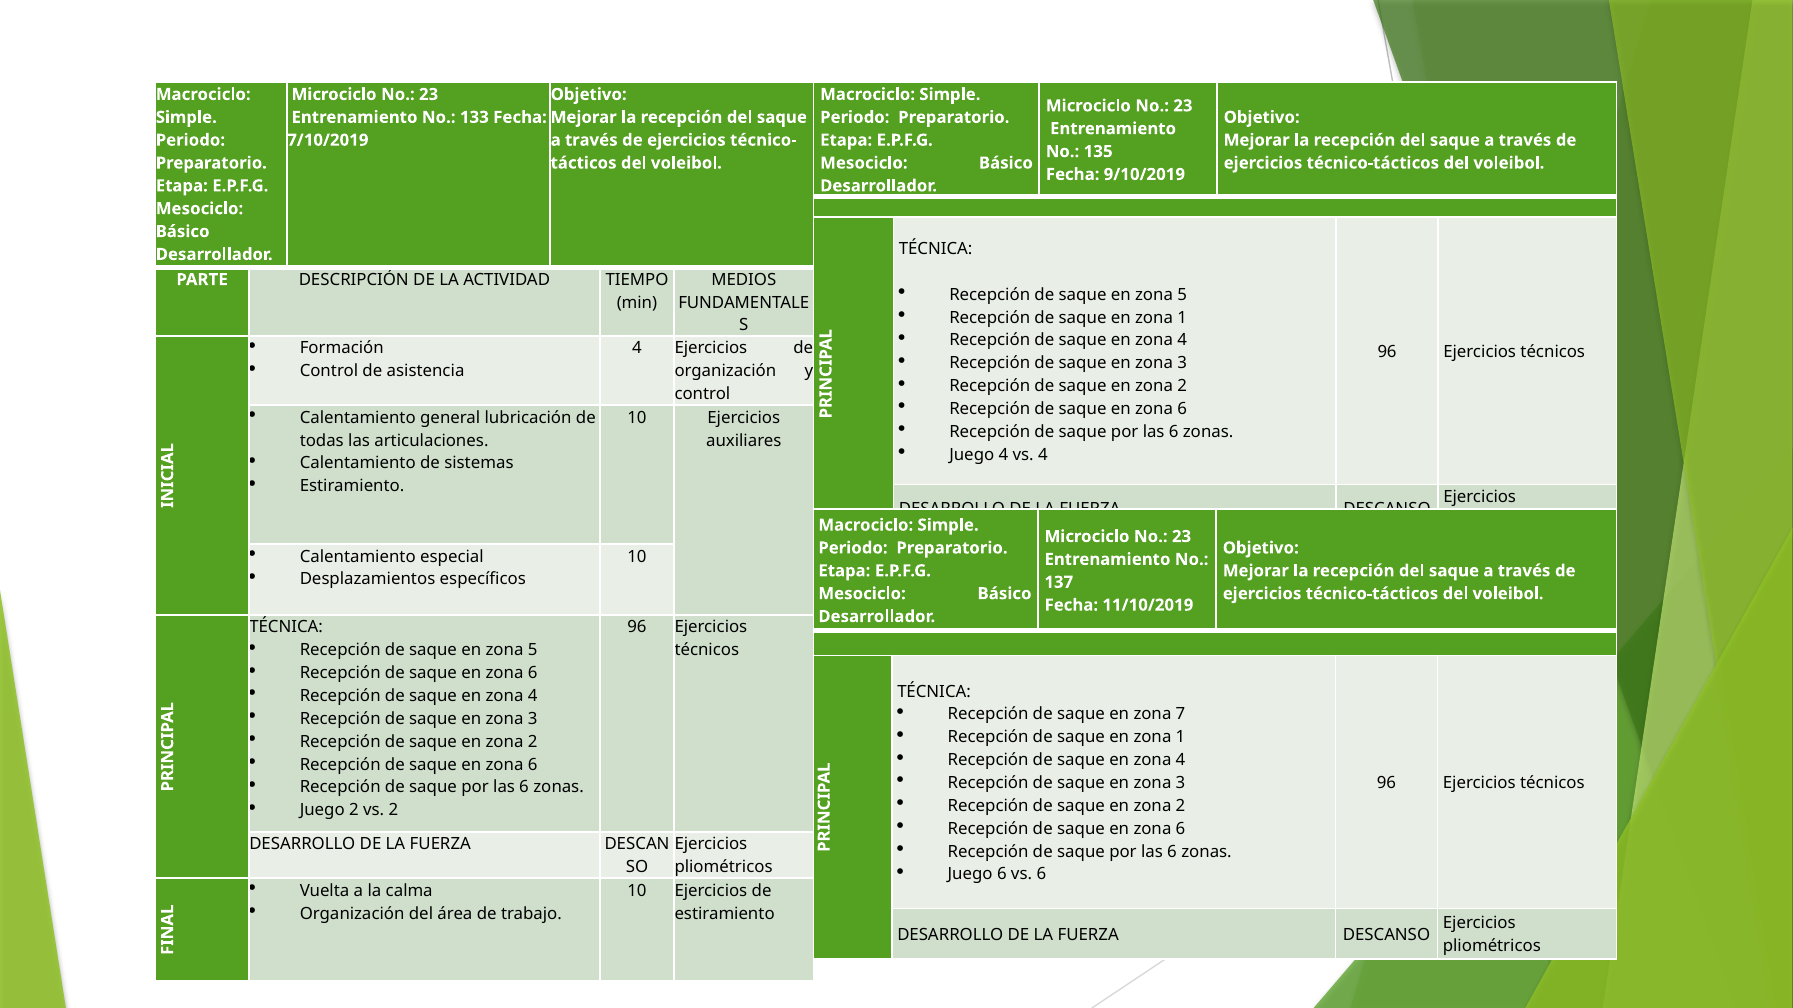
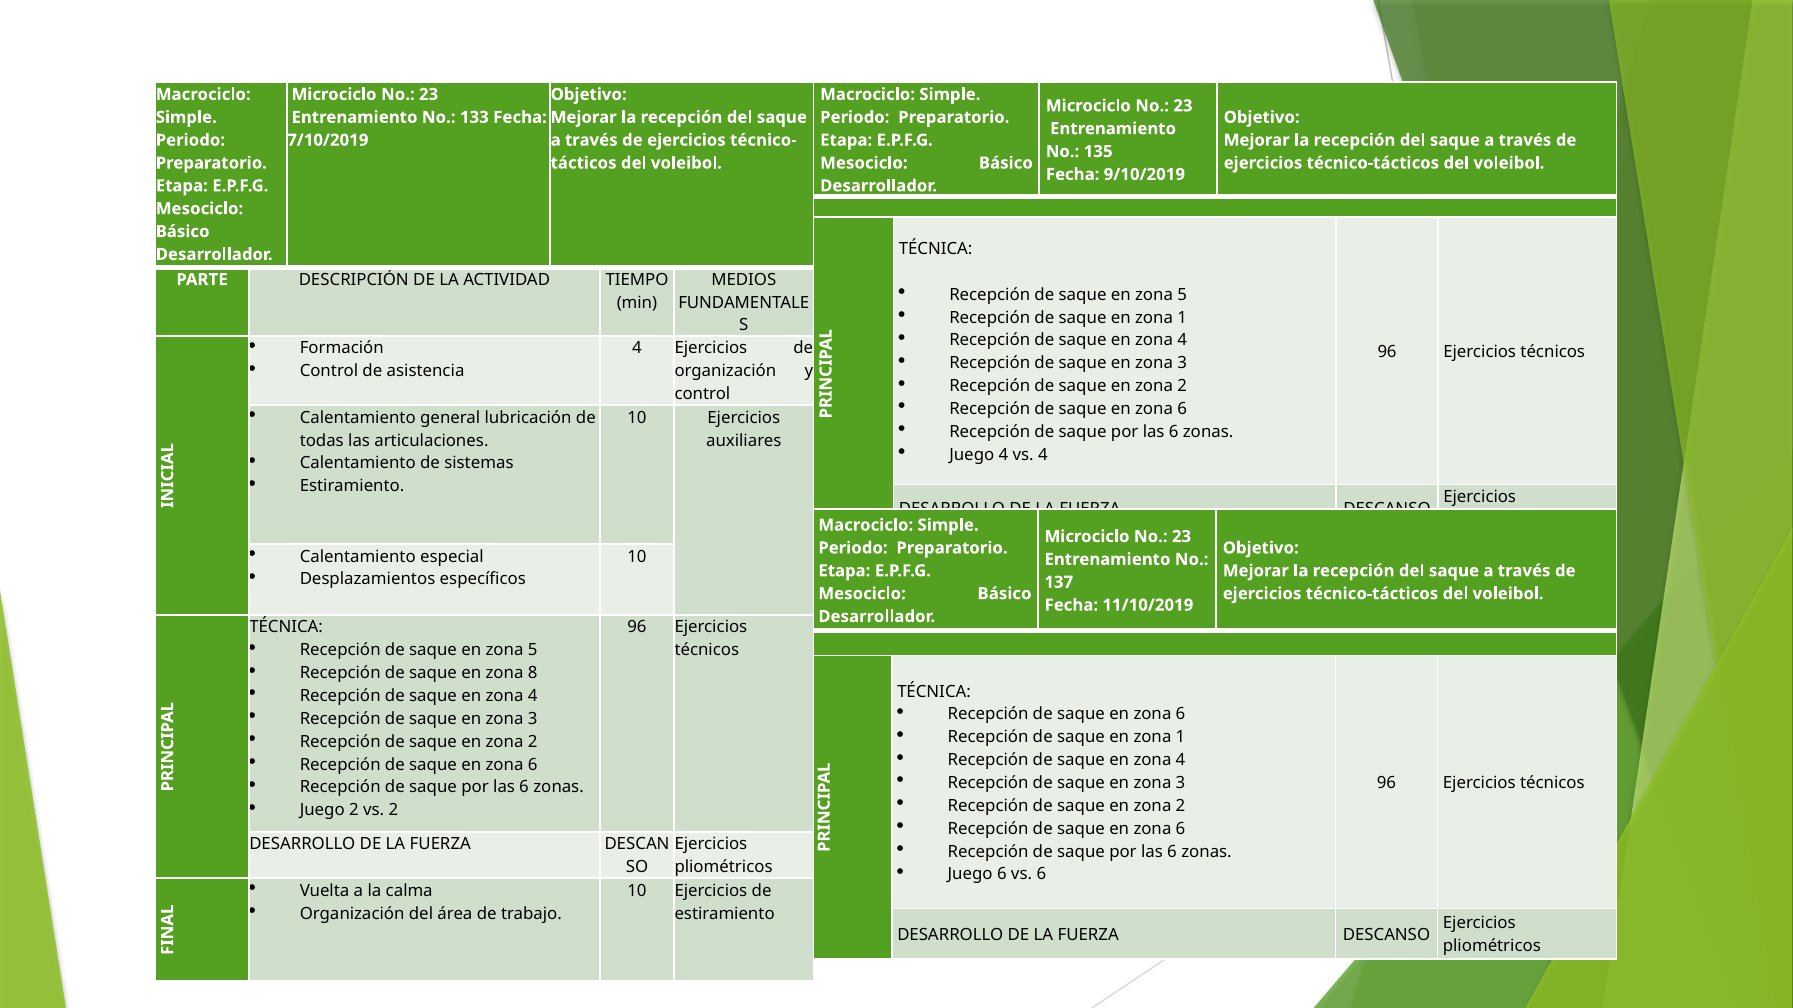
6 at (533, 673): 6 -> 8
7 at (1181, 715): 7 -> 6
